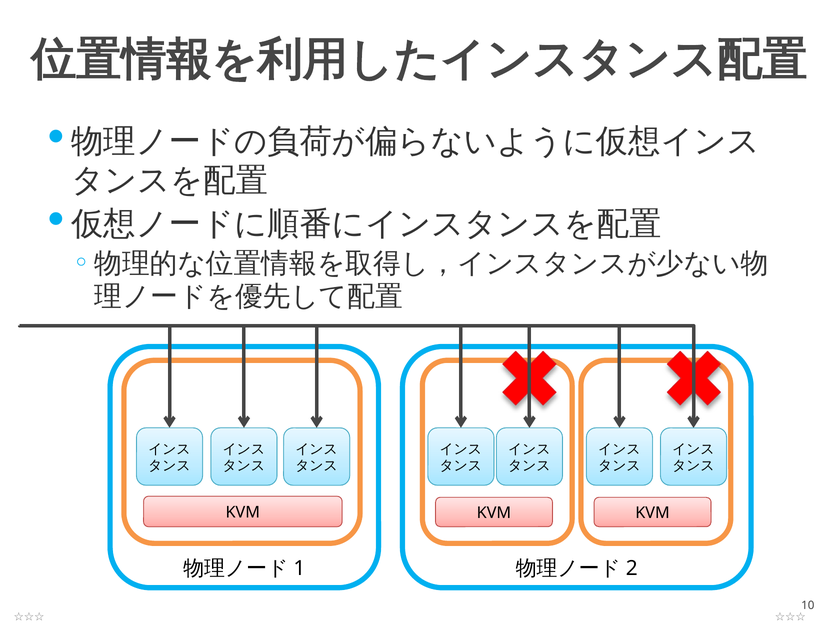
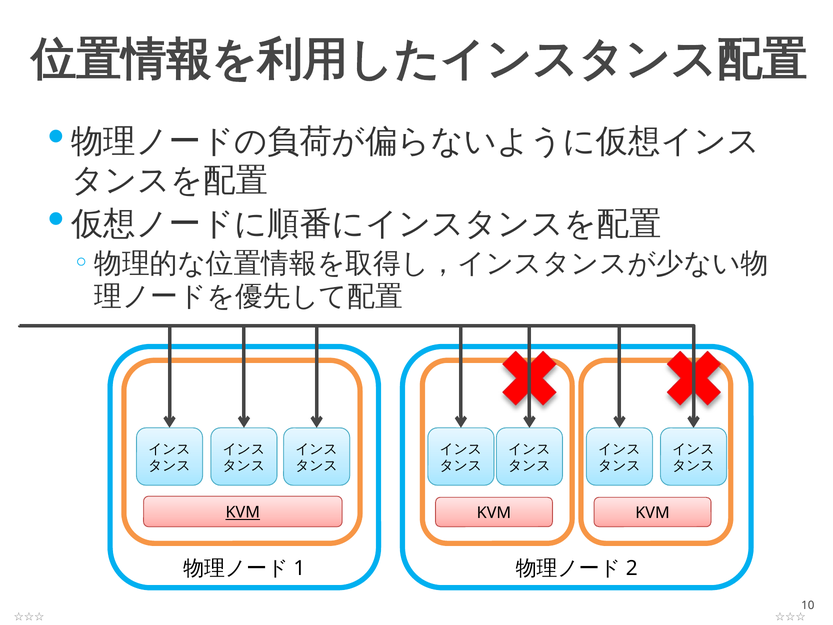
KVM at (243, 512) underline: none -> present
